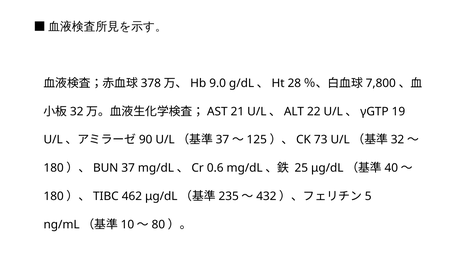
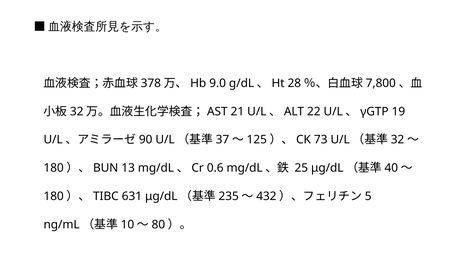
37 at (128, 168): 37 -> 13
462: 462 -> 631
